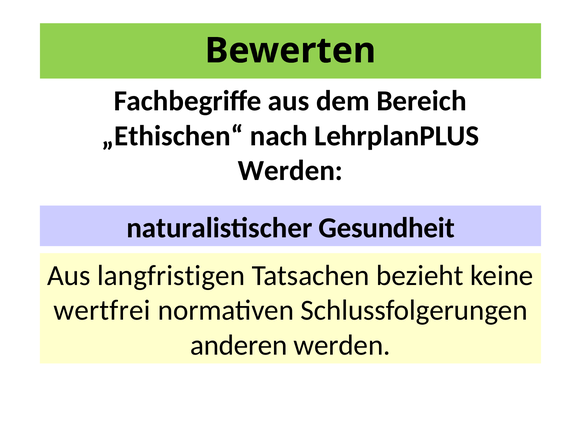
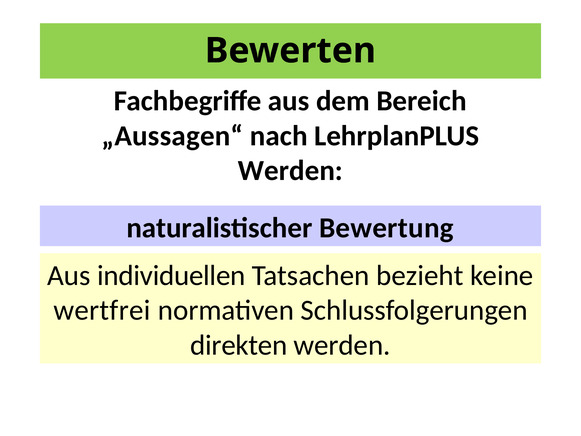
„Ethischen“: „Ethischen“ -> „Aussagen“
Gesundheit: Gesundheit -> Bewertung
langfristigen: langfristigen -> individuellen
anderen: anderen -> direkten
